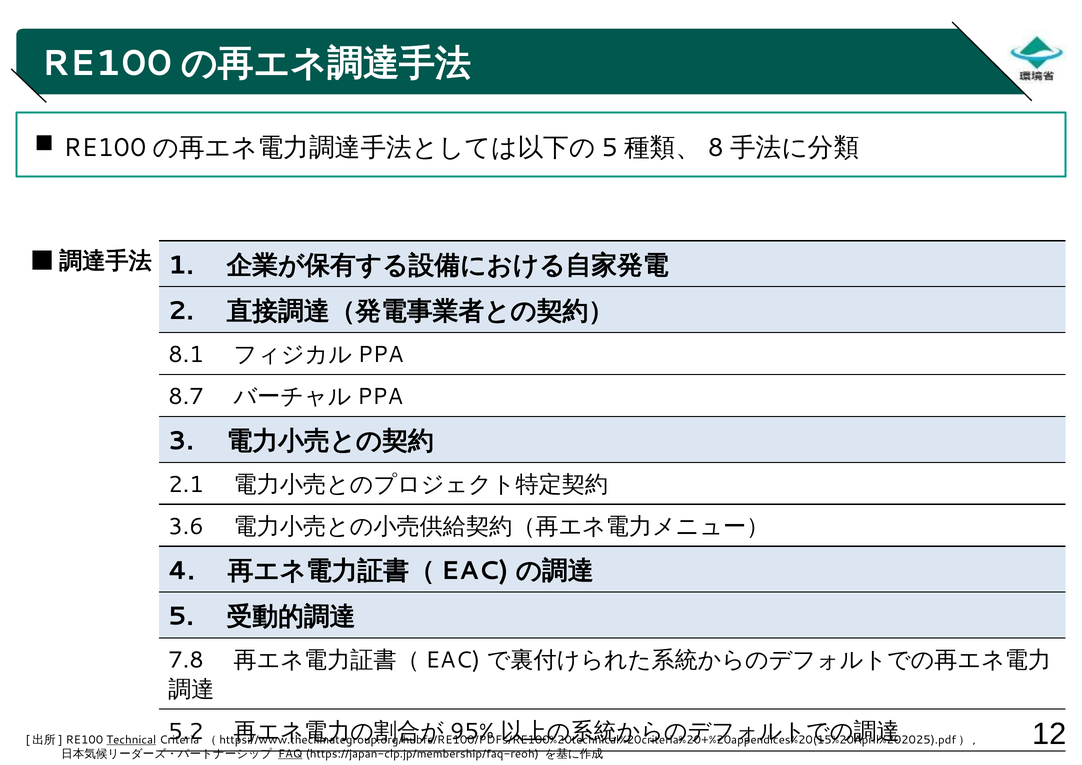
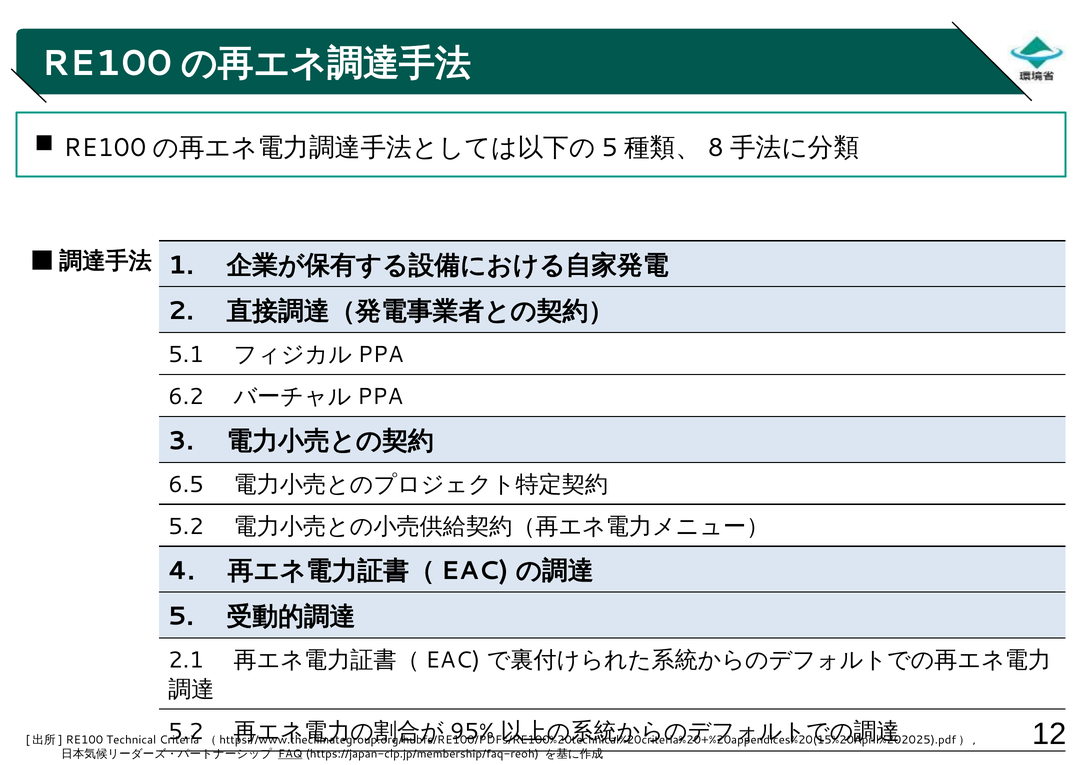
8.1: 8.1 -> 5.1
8.7: 8.7 -> 6.2
2.1: 2.1 -> 6.5
3.6 at (186, 527): 3.6 -> 5.2
7.8: 7.8 -> 2.1
Technical underline: present -> none
